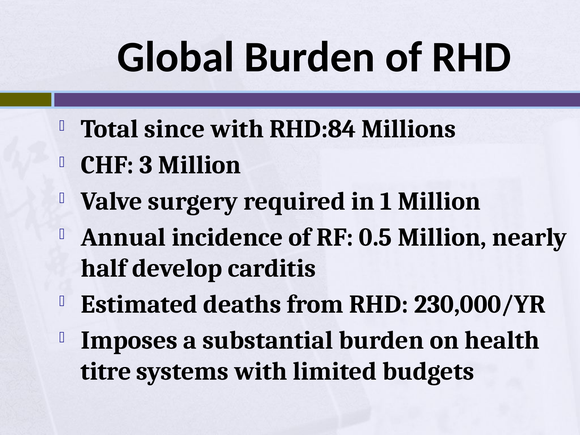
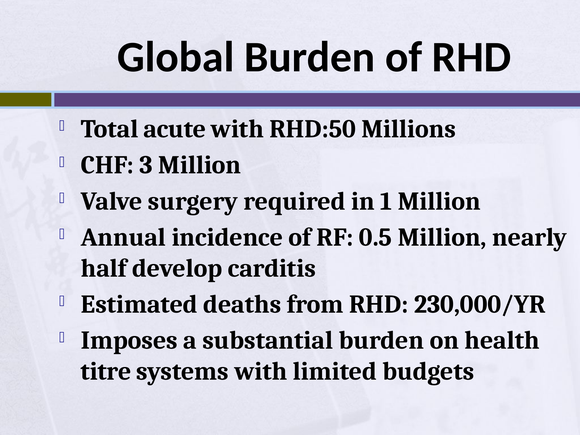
since: since -> acute
RHD:84: RHD:84 -> RHD:50
